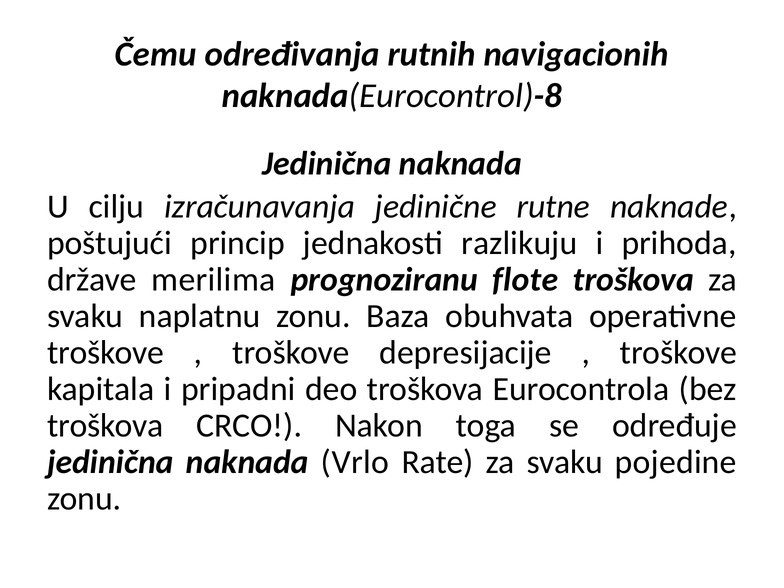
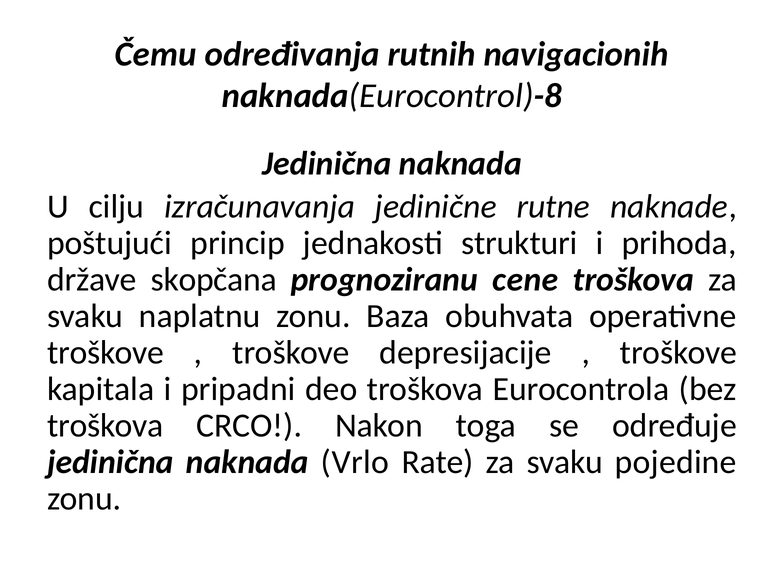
razlikuju: razlikuju -> strukturi
merilima: merilima -> skopčana
flote: flote -> cene
